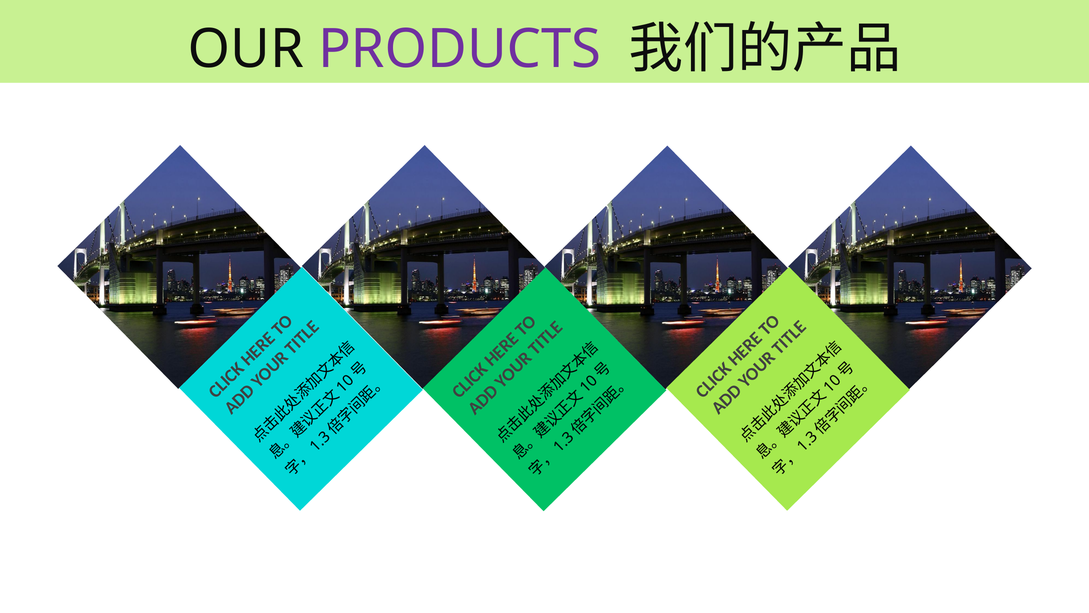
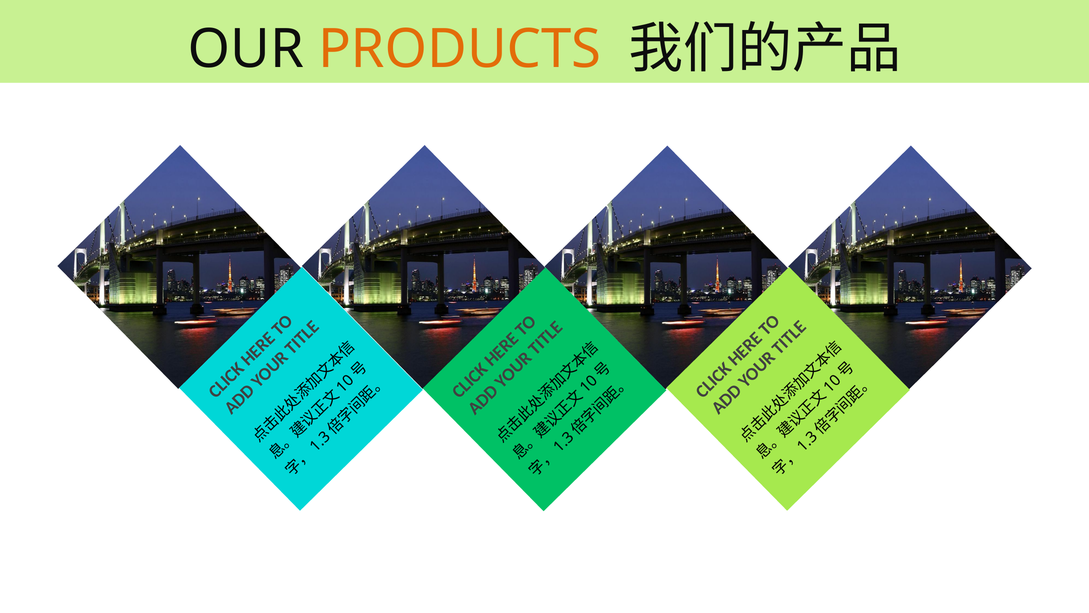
PRODUCTS colour: purple -> orange
